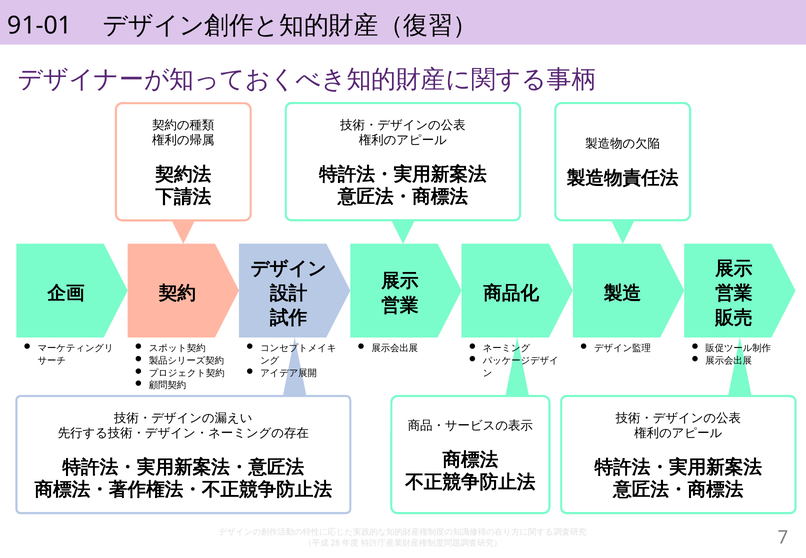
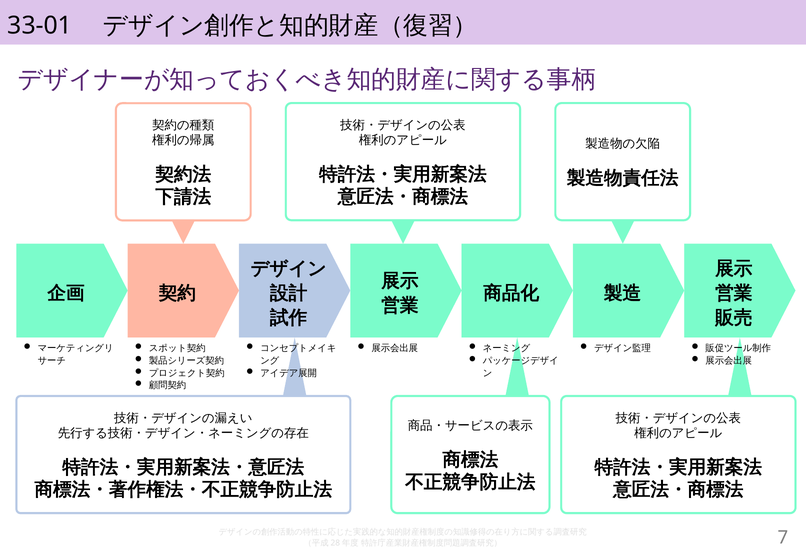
91-01: 91-01 -> 33-01
